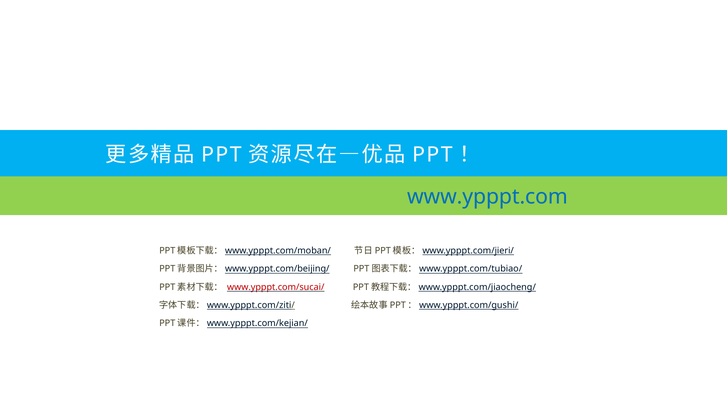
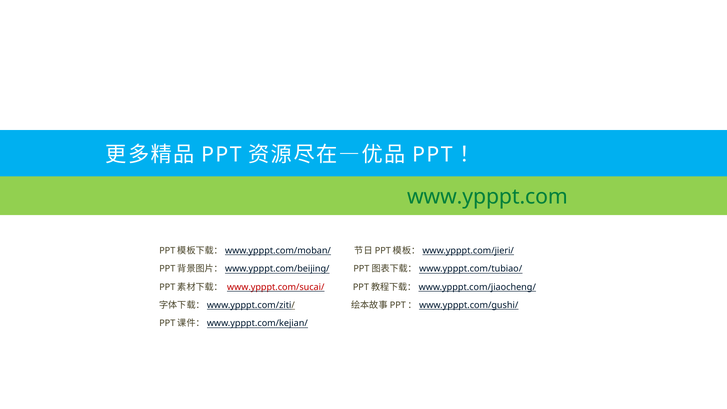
www.ypppt.com colour: blue -> green
